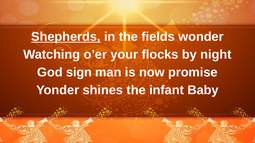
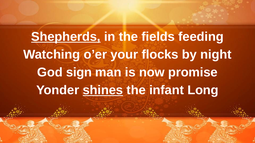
wonder: wonder -> feeding
shines underline: none -> present
Baby: Baby -> Long
